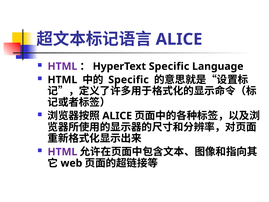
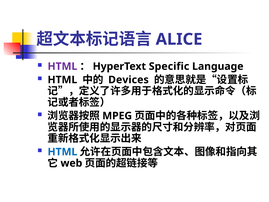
Specific at (128, 80): Specific -> Devices
ALICE at (117, 116): ALICE -> MPEG
HTML at (62, 152) colour: purple -> blue
